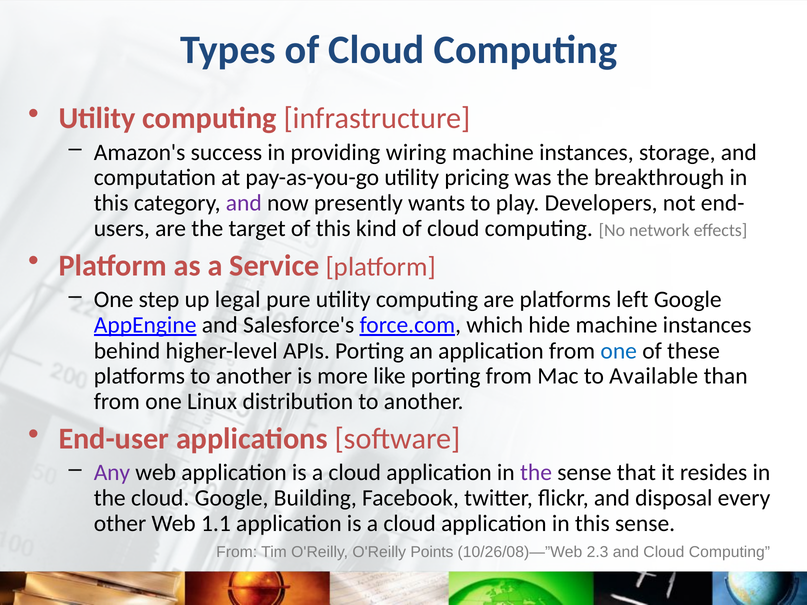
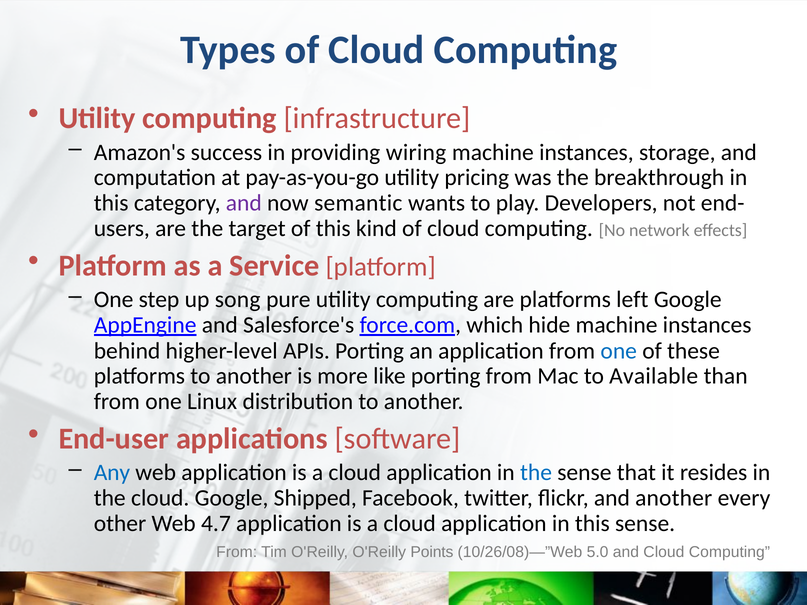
presently: presently -> semantic
legal: legal -> song
Any colour: purple -> blue
the at (536, 473) colour: purple -> blue
Building: Building -> Shipped
and disposal: disposal -> another
1.1: 1.1 -> 4.7
2.3: 2.3 -> 5.0
